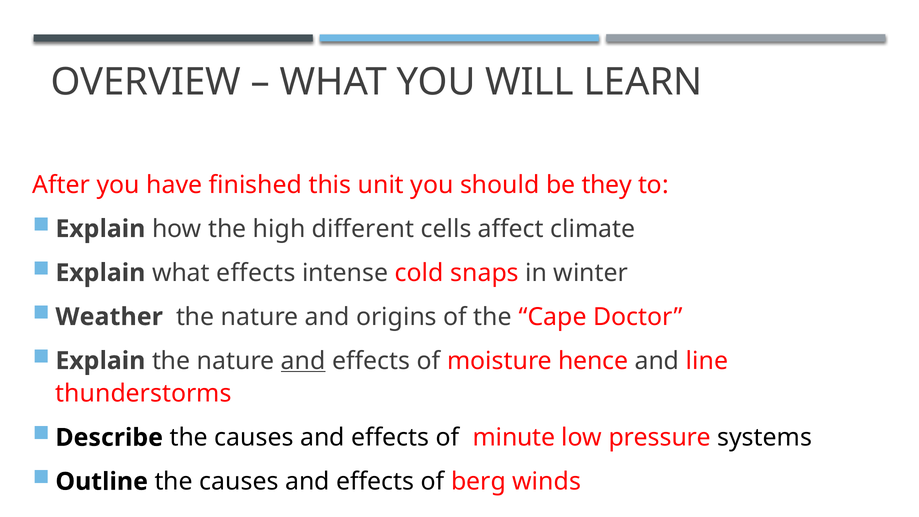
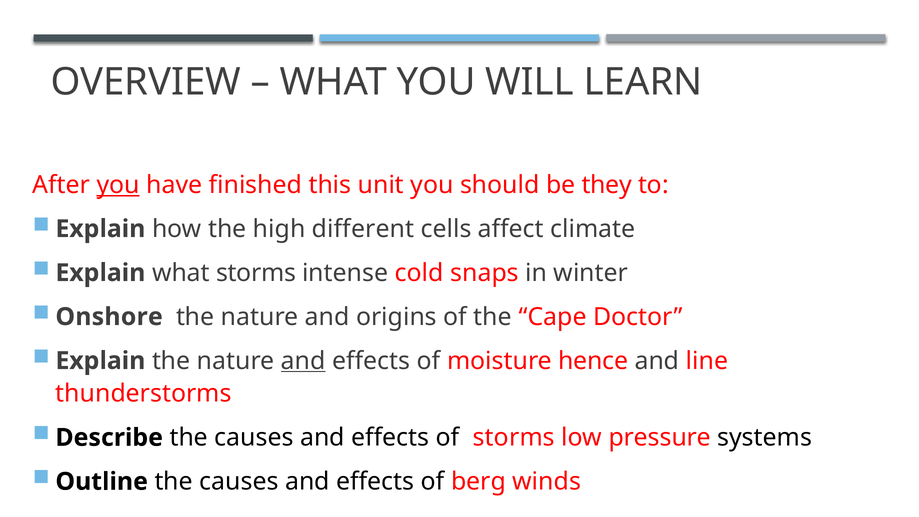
you at (118, 185) underline: none -> present
what effects: effects -> storms
Weather: Weather -> Onshore
of minute: minute -> storms
